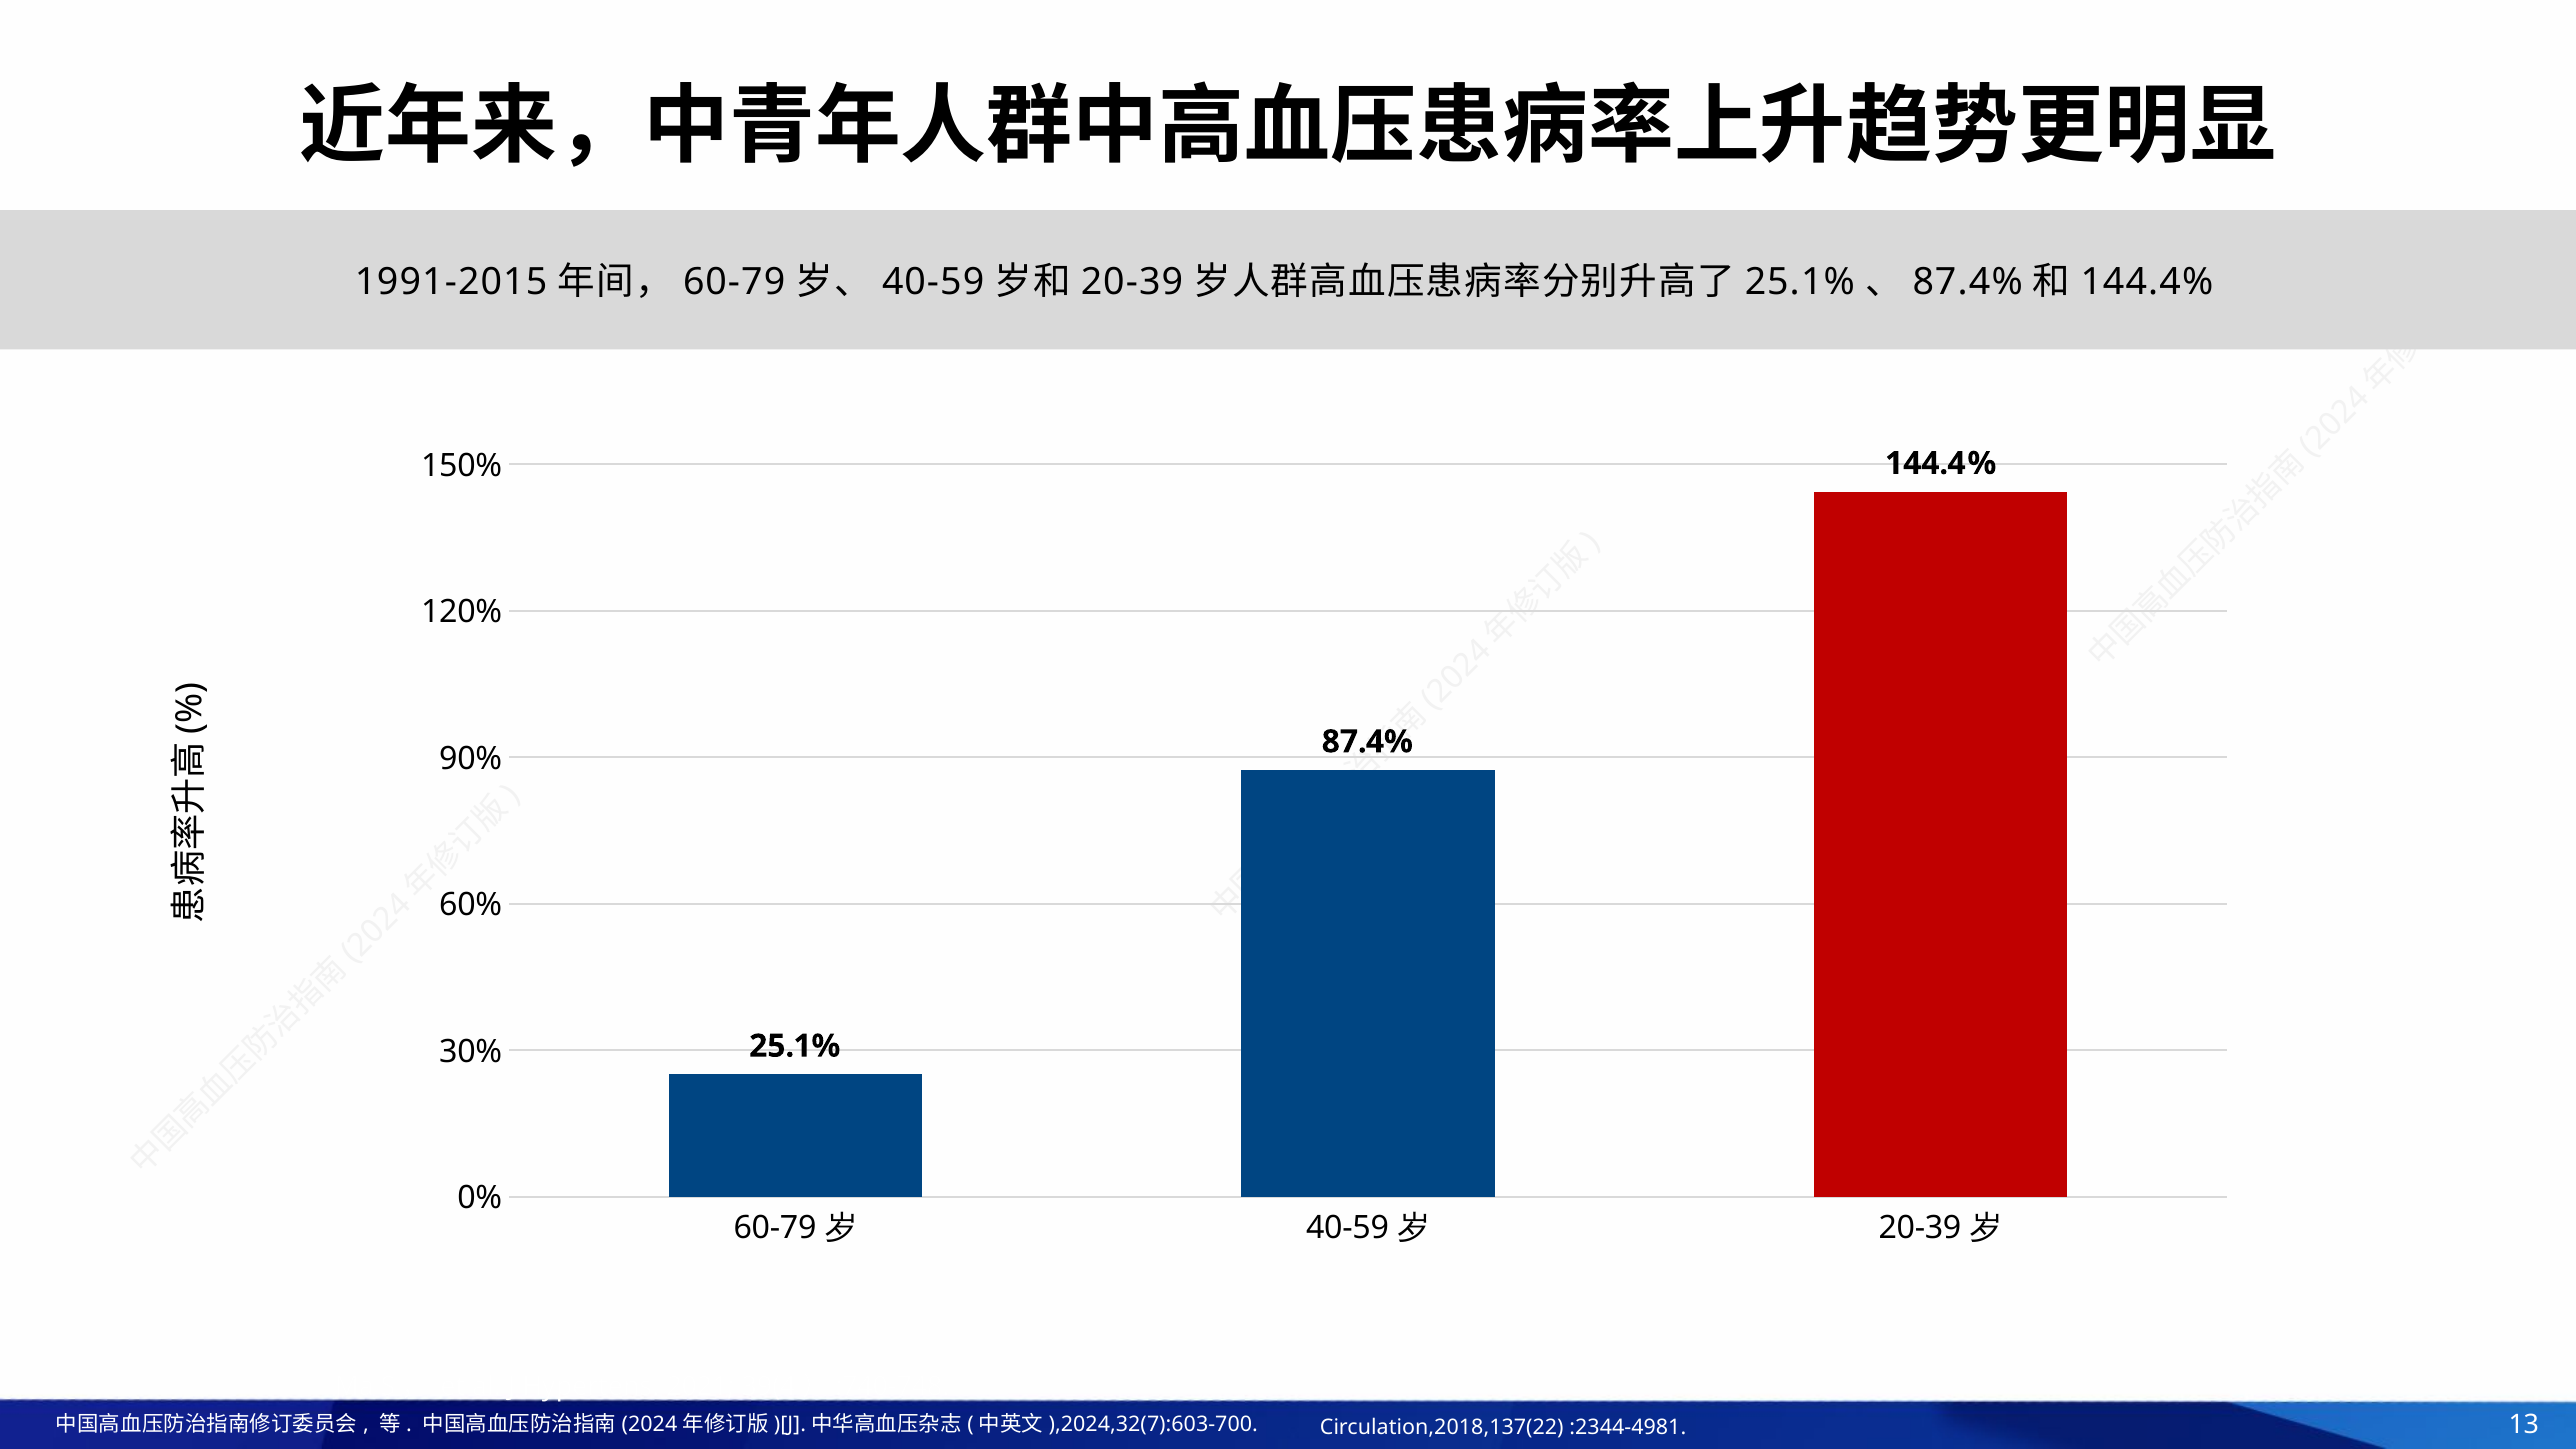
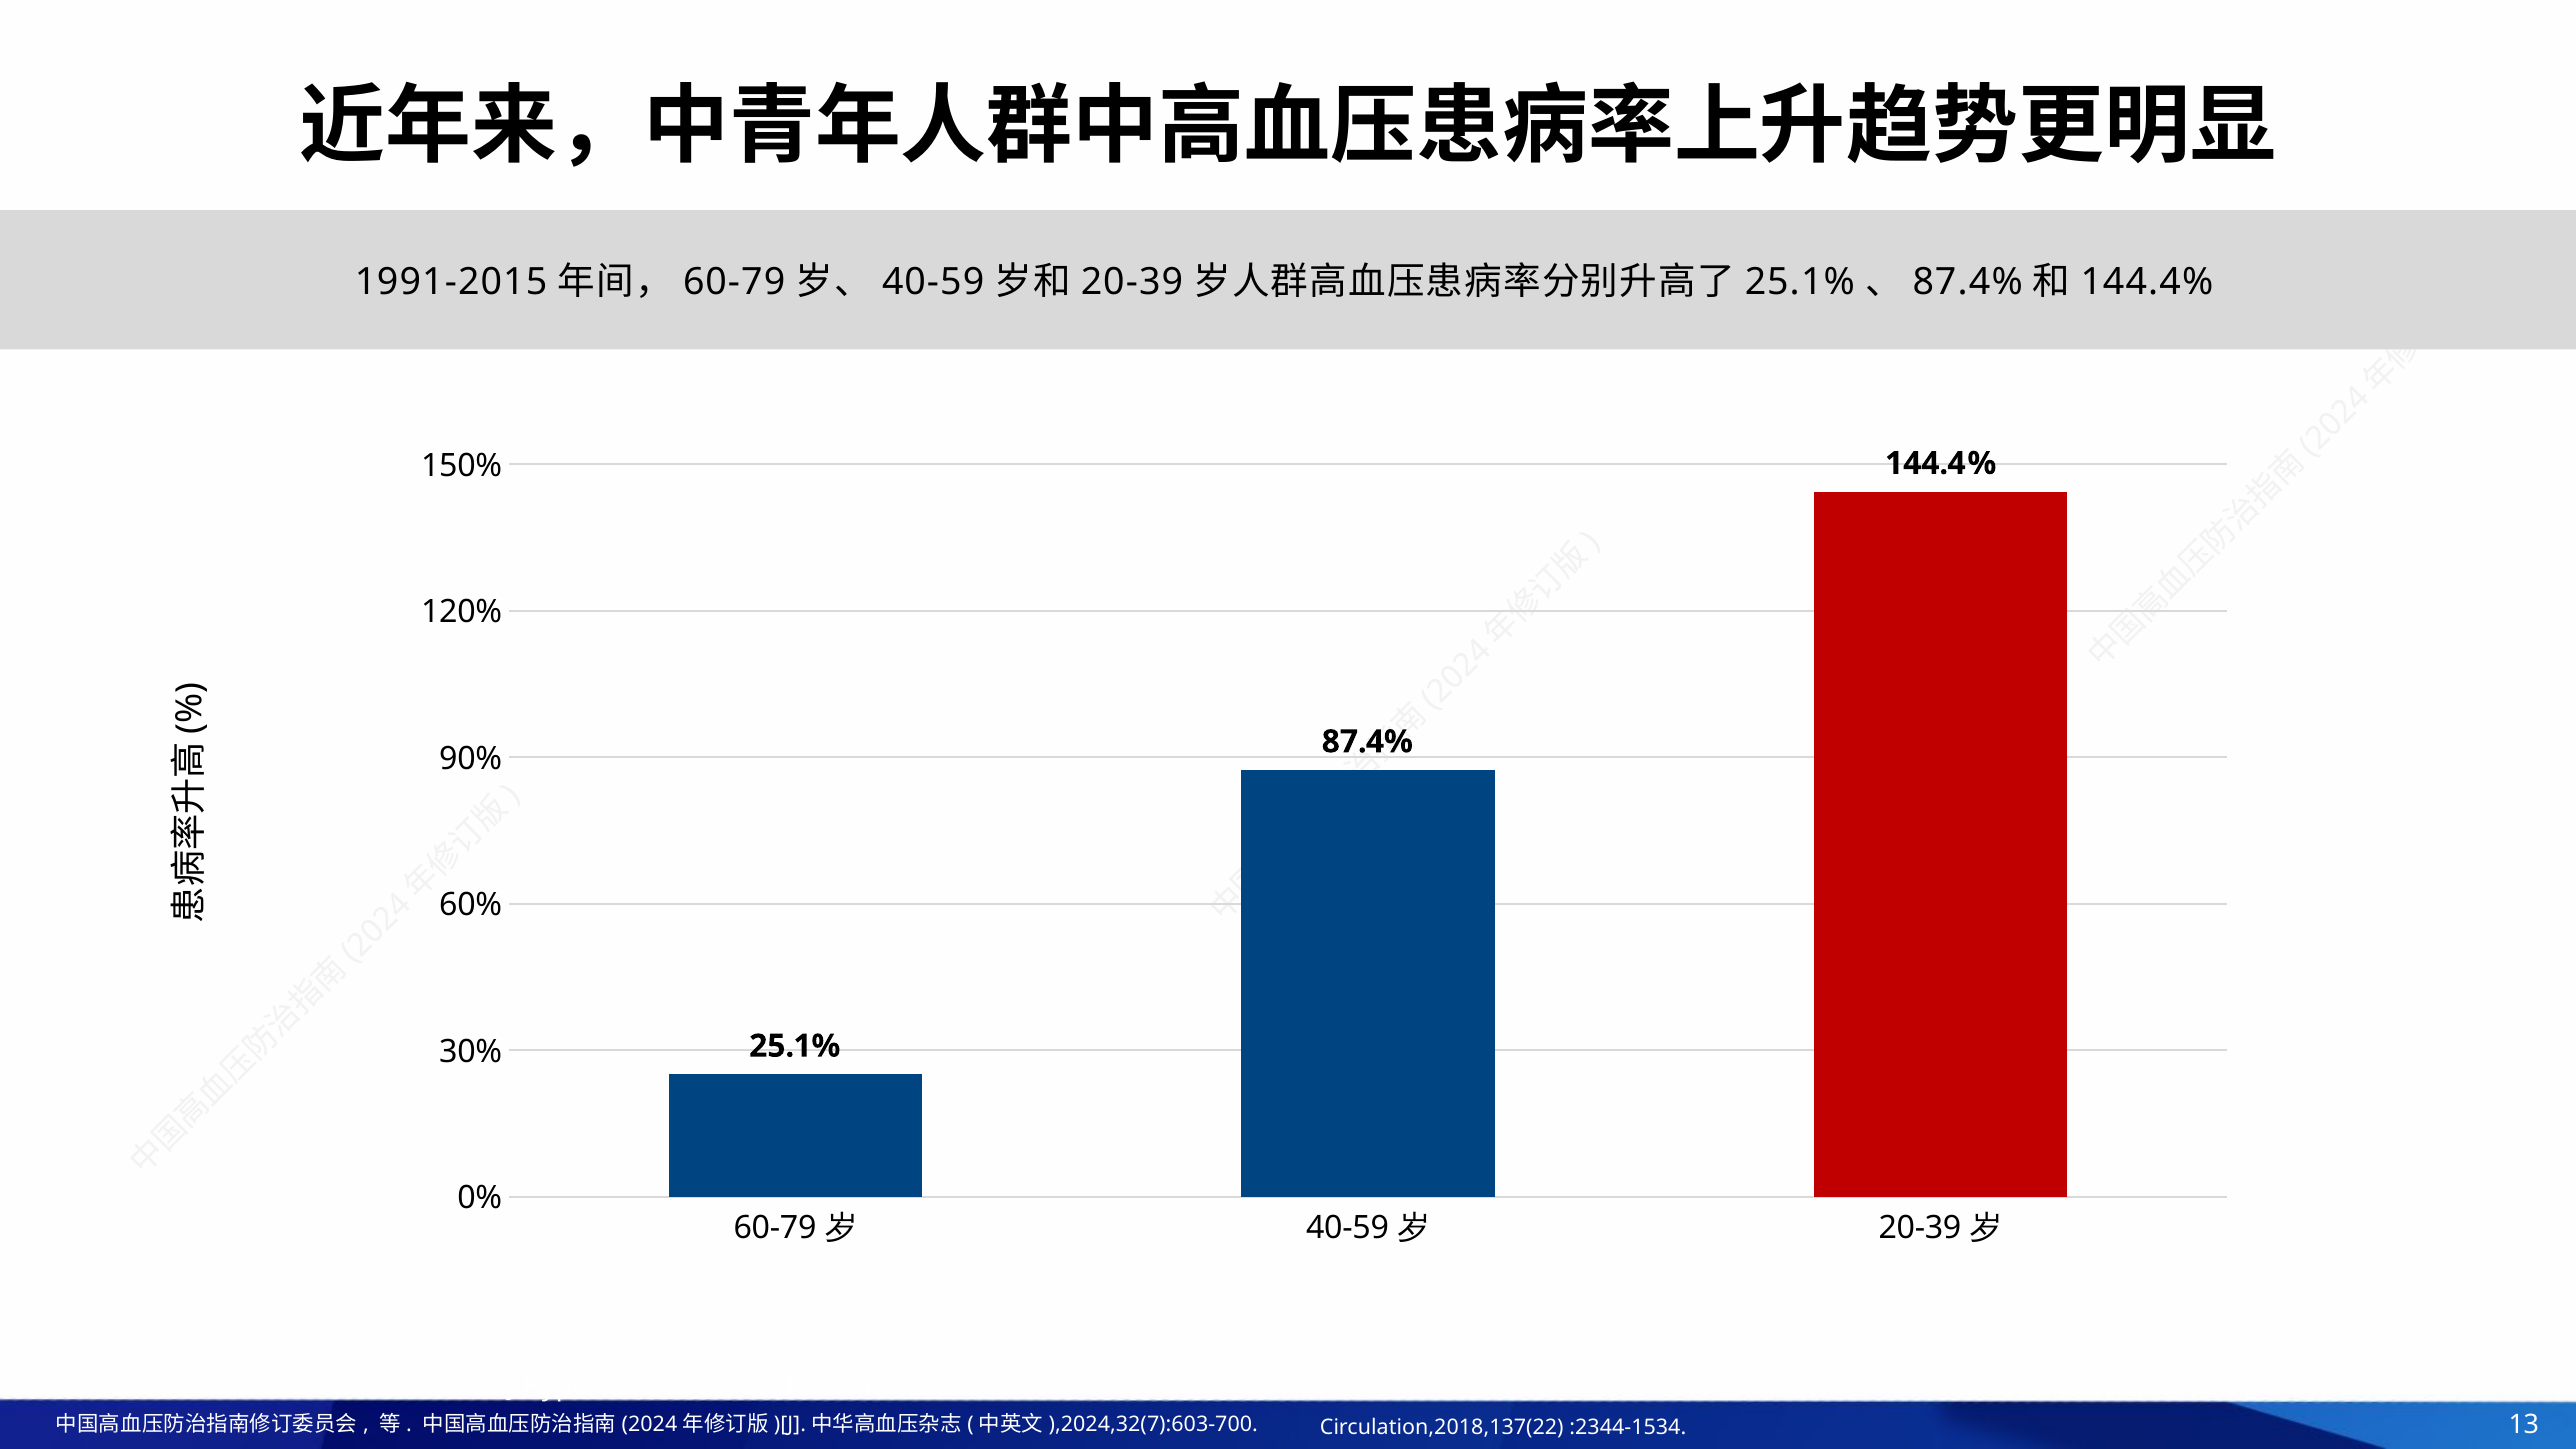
:2344-4981: :2344-4981 -> :2344-1534
